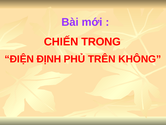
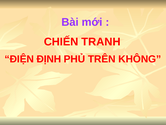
TRONG: TRONG -> TRANH
